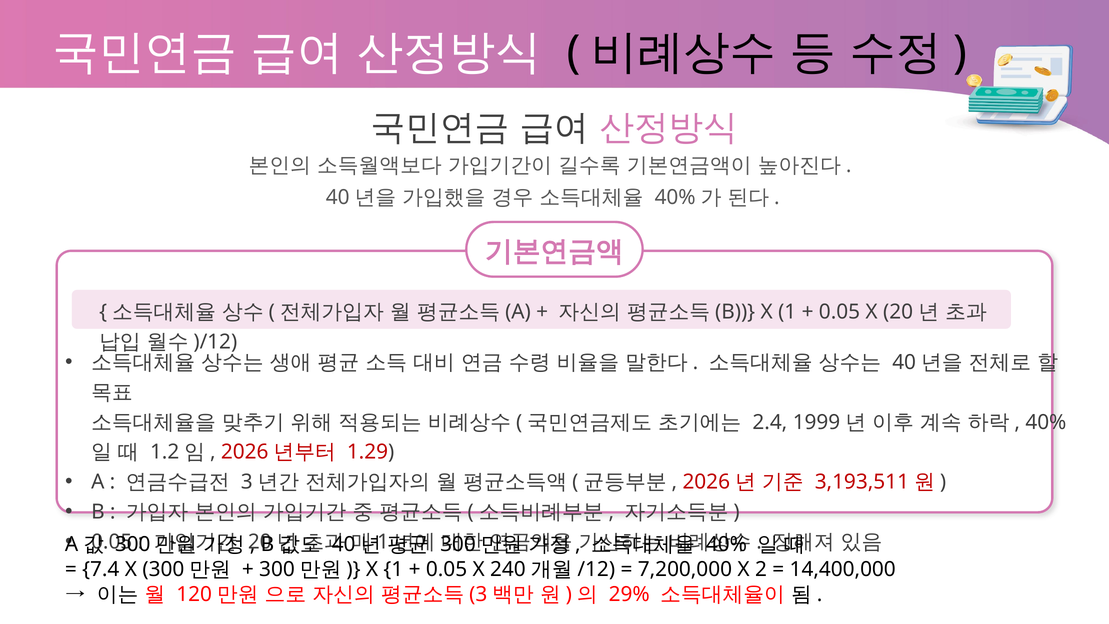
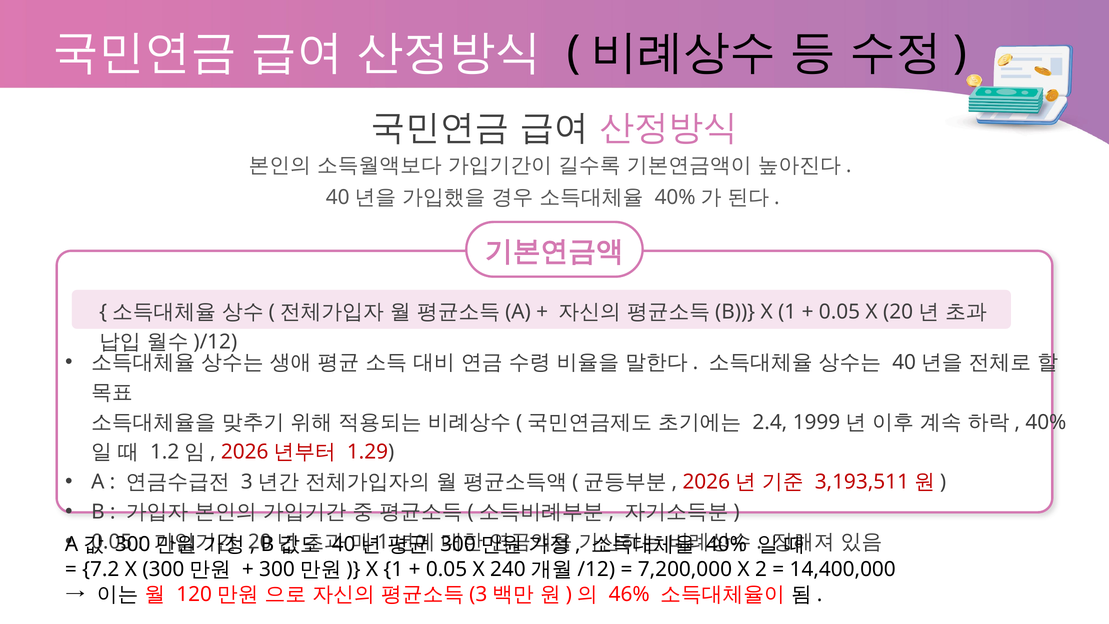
7.4: 7.4 -> 7.2
29%: 29% -> 46%
